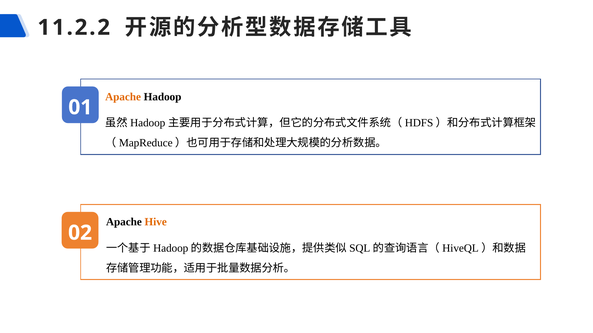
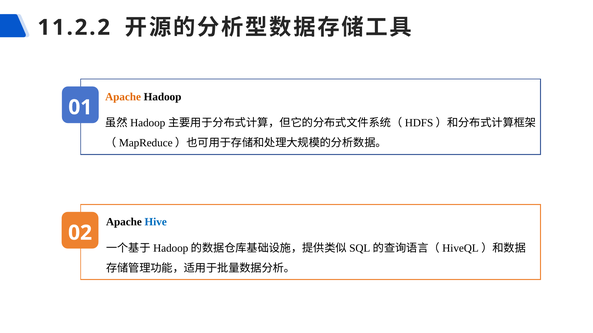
Hive colour: orange -> blue
